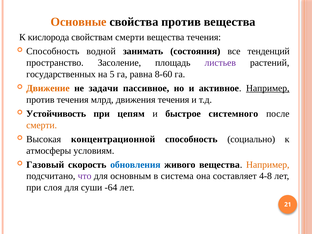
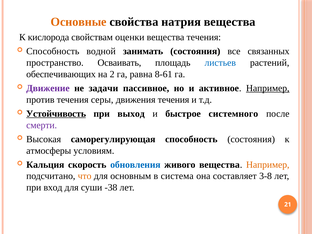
свойства против: против -> натрия
свойствам смерти: смерти -> оценки
тенденций: тенденций -> связанных
Засоление: Засоление -> Осваивать
листьев colour: purple -> blue
государственных: государственных -> обеспечивающих
5: 5 -> 2
8-60: 8-60 -> 8-61
Движение colour: orange -> purple
млрд: млрд -> серы
Устойчивость underline: none -> present
цепям: цепям -> выход
смерти at (42, 125) colour: orange -> purple
концентрационной: концентрационной -> саморегулирующая
способность социально: социально -> состояния
Газовый: Газовый -> Кальция
что colour: purple -> orange
4-8: 4-8 -> 3-8
слоя: слоя -> вход
-64: -64 -> -38
